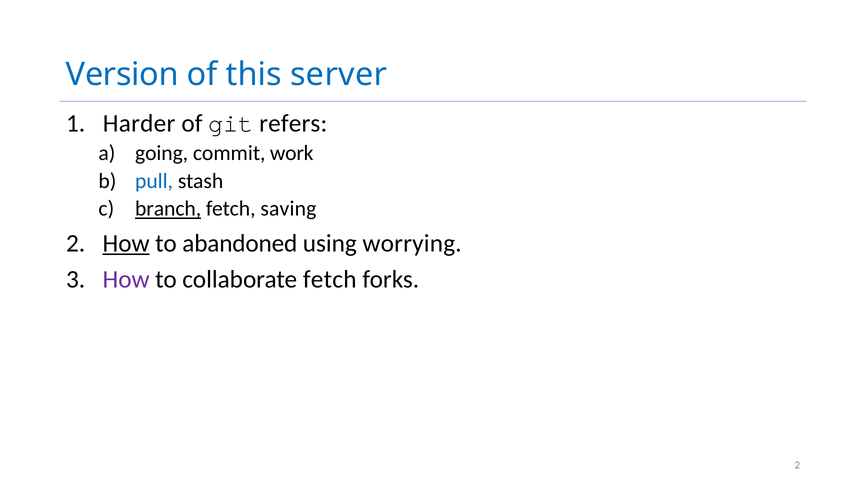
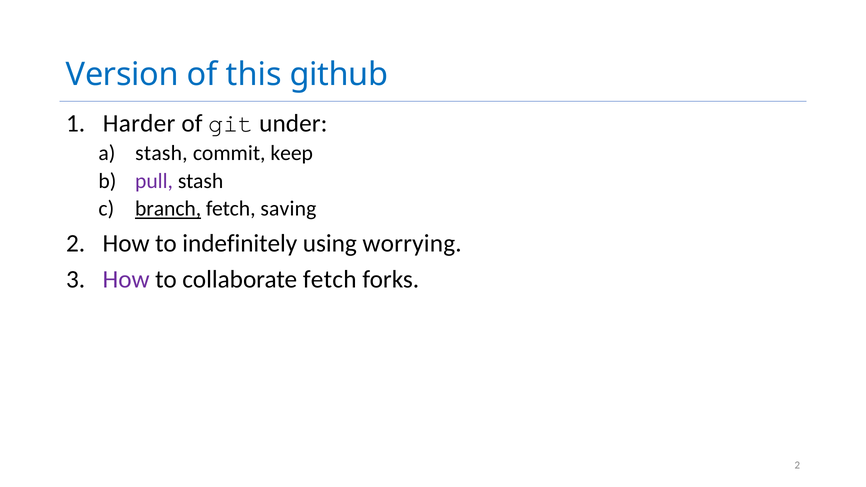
server: server -> github
refers: refers -> under
going at (162, 153): going -> stash
work: work -> keep
pull colour: blue -> purple
How at (126, 243) underline: present -> none
abandoned: abandoned -> indefinitely
